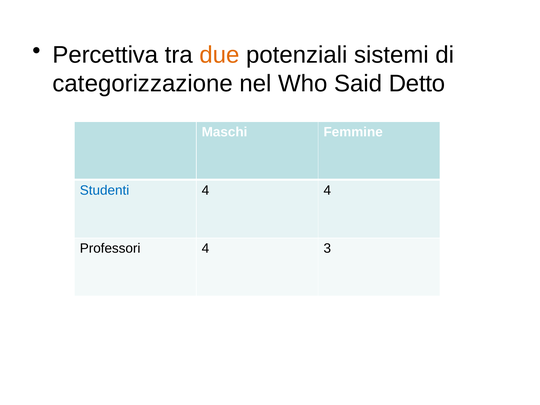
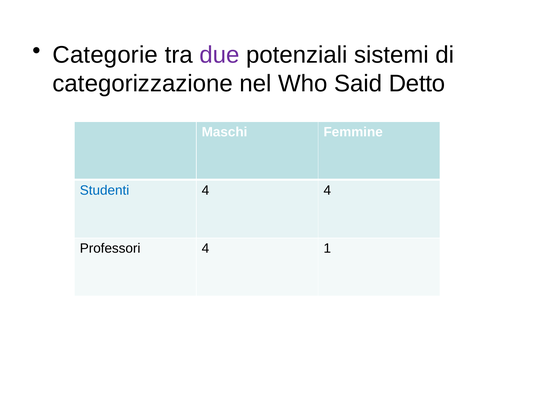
Percettiva: Percettiva -> Categorie
due colour: orange -> purple
3: 3 -> 1
